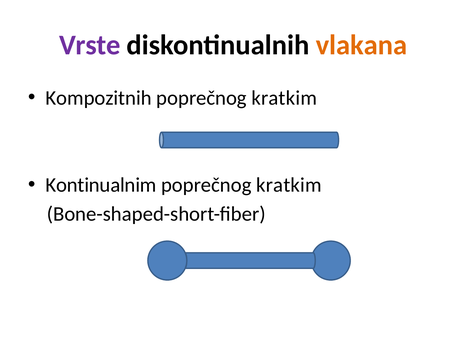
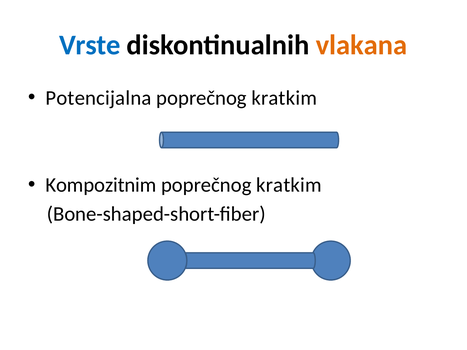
Vrste colour: purple -> blue
Kompozitnih: Kompozitnih -> Potencijalna
Kontinualnim: Kontinualnim -> Kompozitnim
